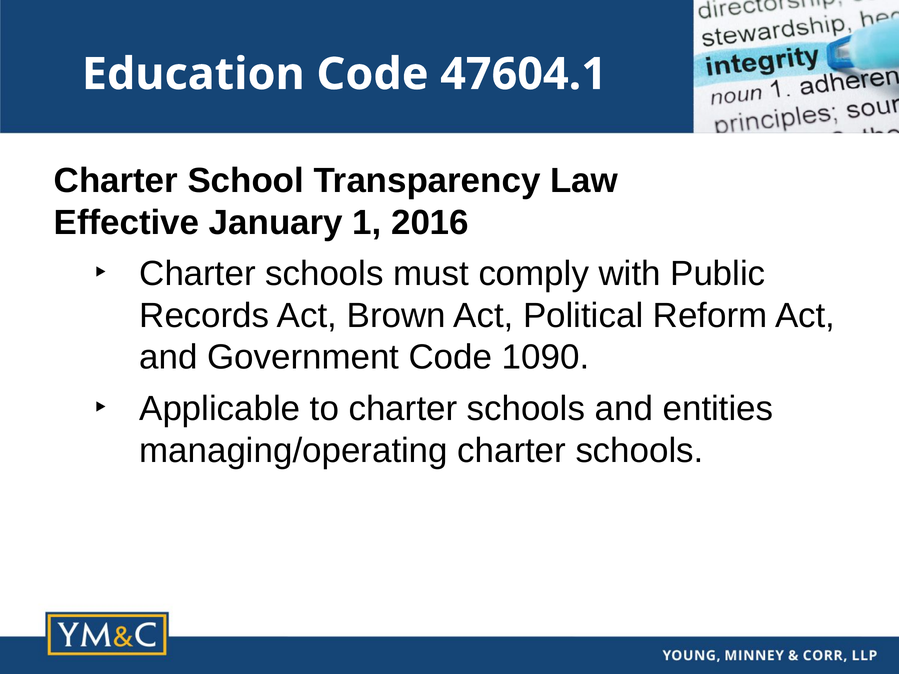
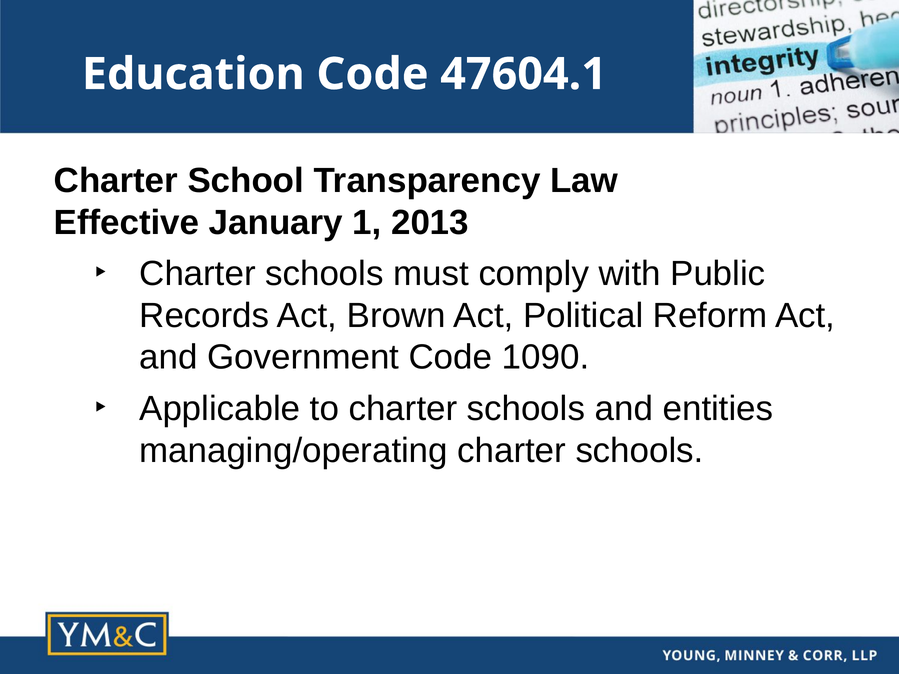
2016: 2016 -> 2013
